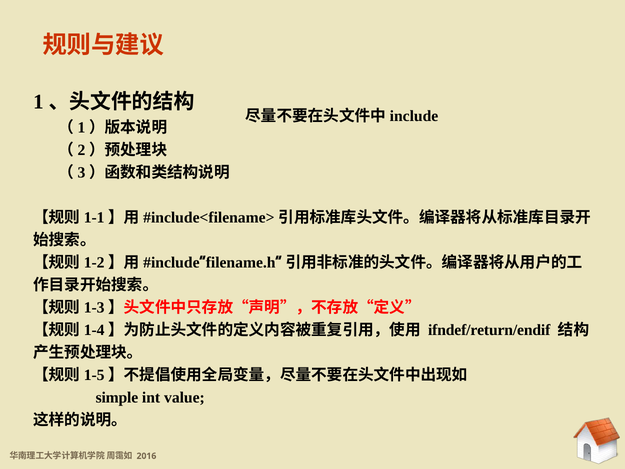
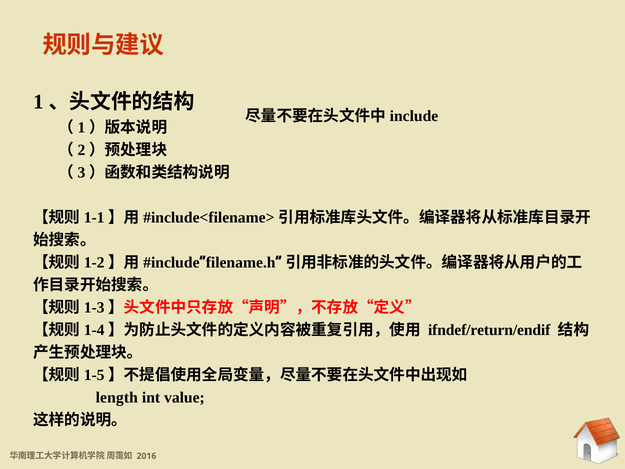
simple: simple -> length
